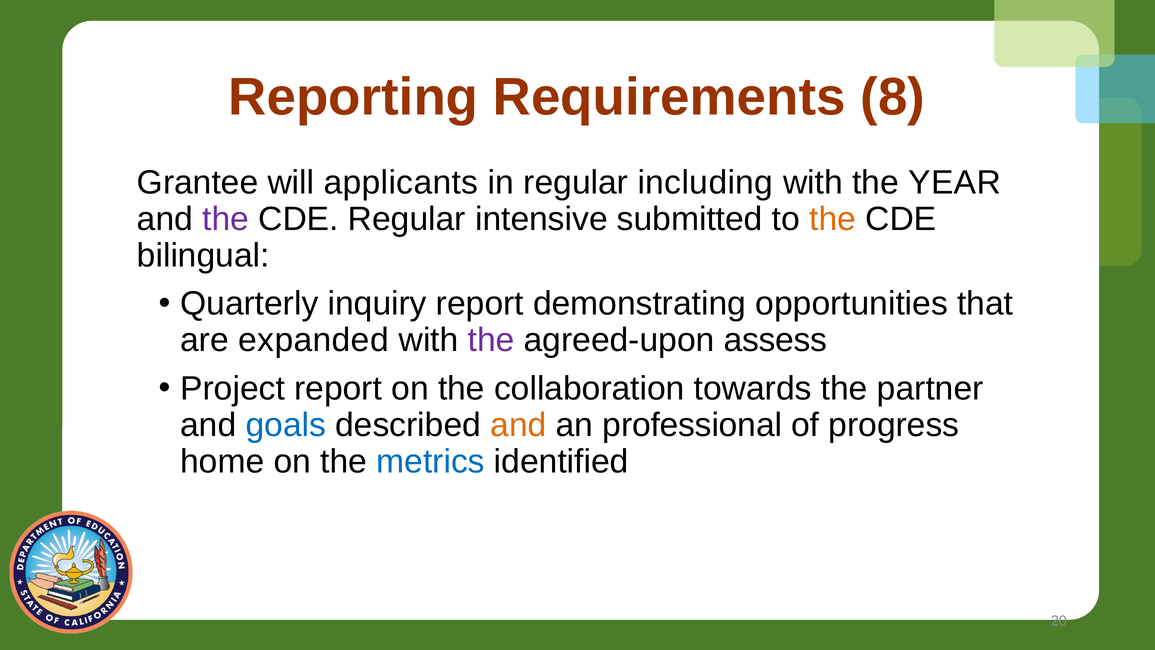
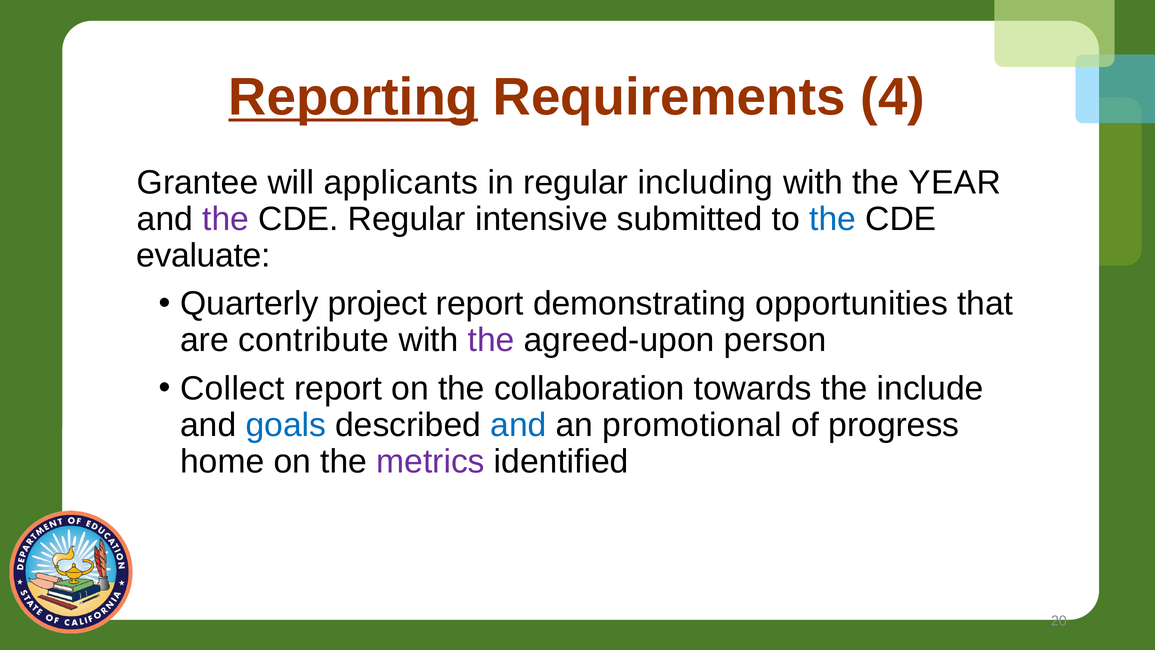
Reporting underline: none -> present
8: 8 -> 4
the at (833, 219) colour: orange -> blue
bilingual: bilingual -> evaluate
inquiry: inquiry -> project
expanded: expanded -> contribute
assess: assess -> person
Project: Project -> Collect
partner: partner -> include
and at (518, 425) colour: orange -> blue
professional: professional -> promotional
metrics colour: blue -> purple
